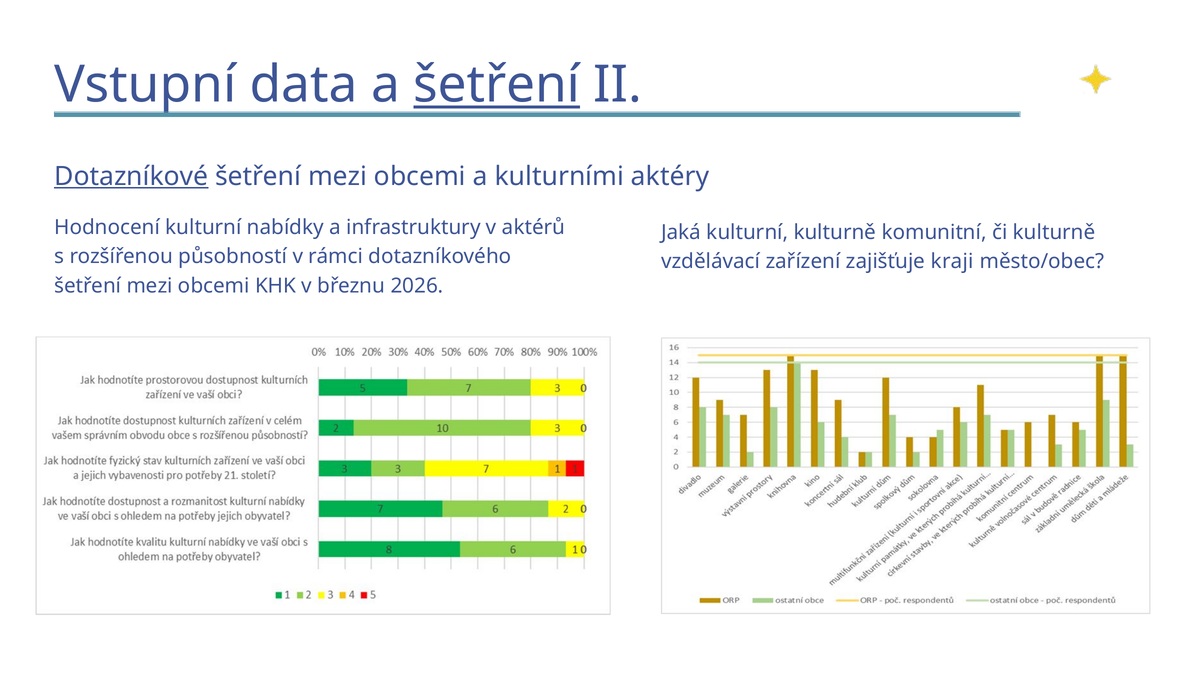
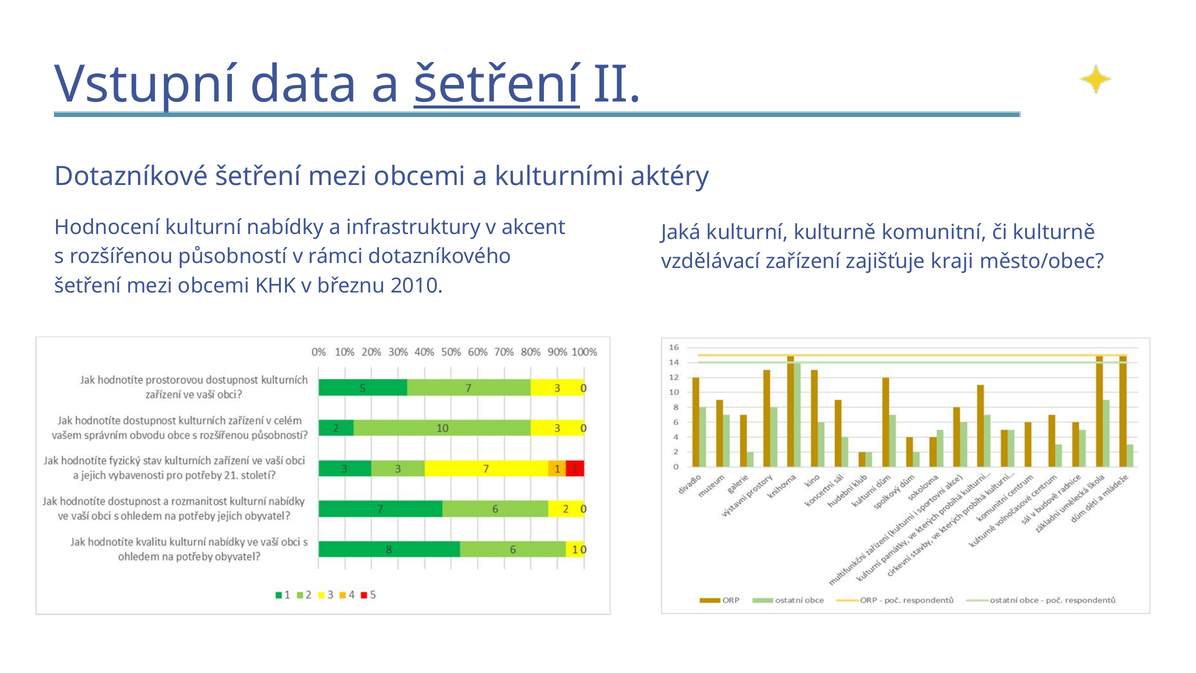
Dotazníkové underline: present -> none
aktérů: aktérů -> akcent
2026: 2026 -> 2010
